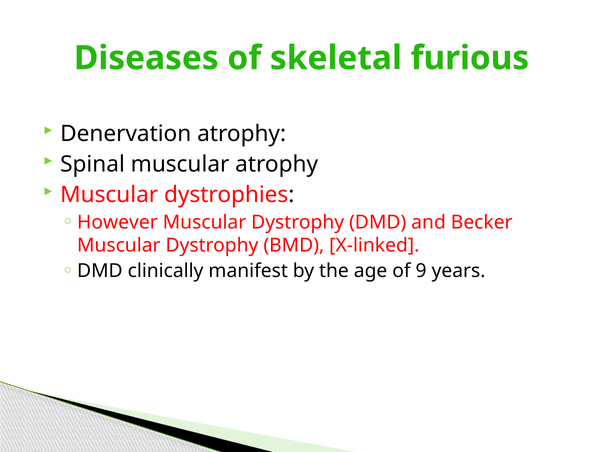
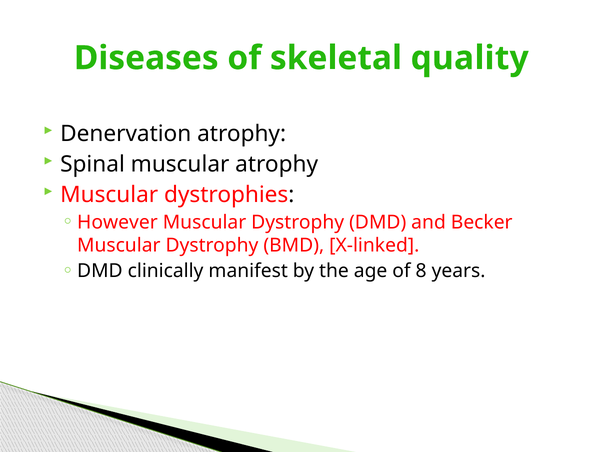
furious: furious -> quality
9: 9 -> 8
